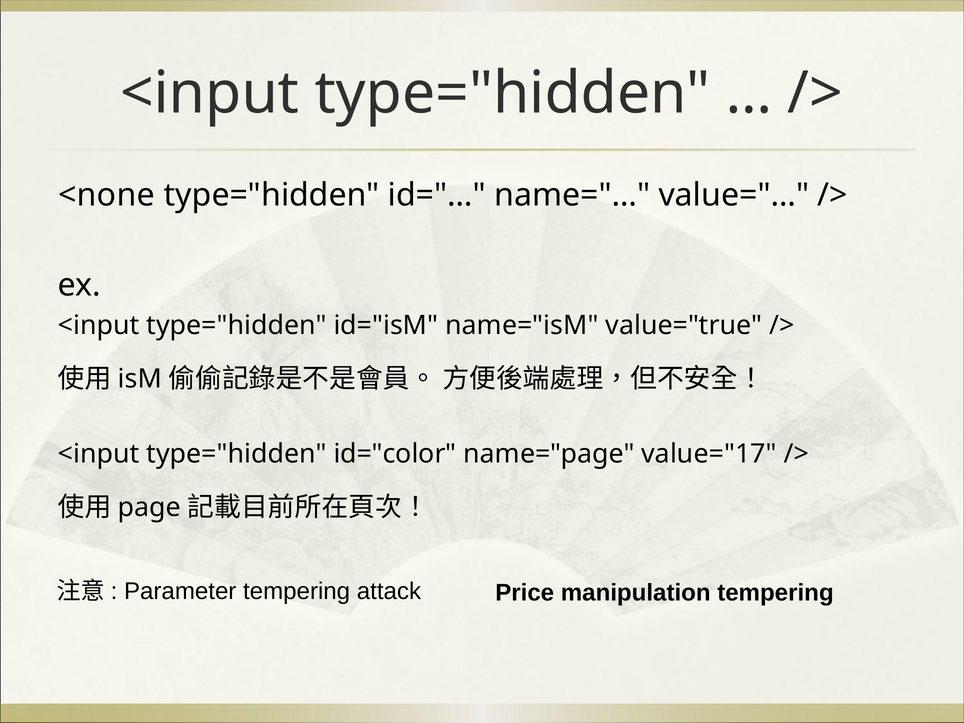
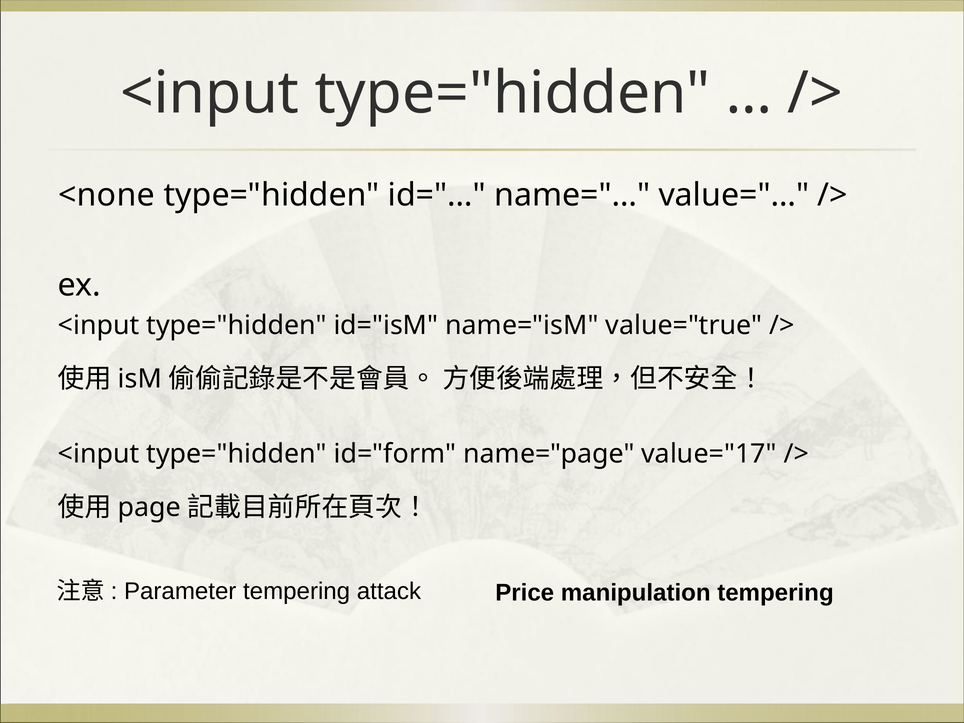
id="color: id="color -> id="form
